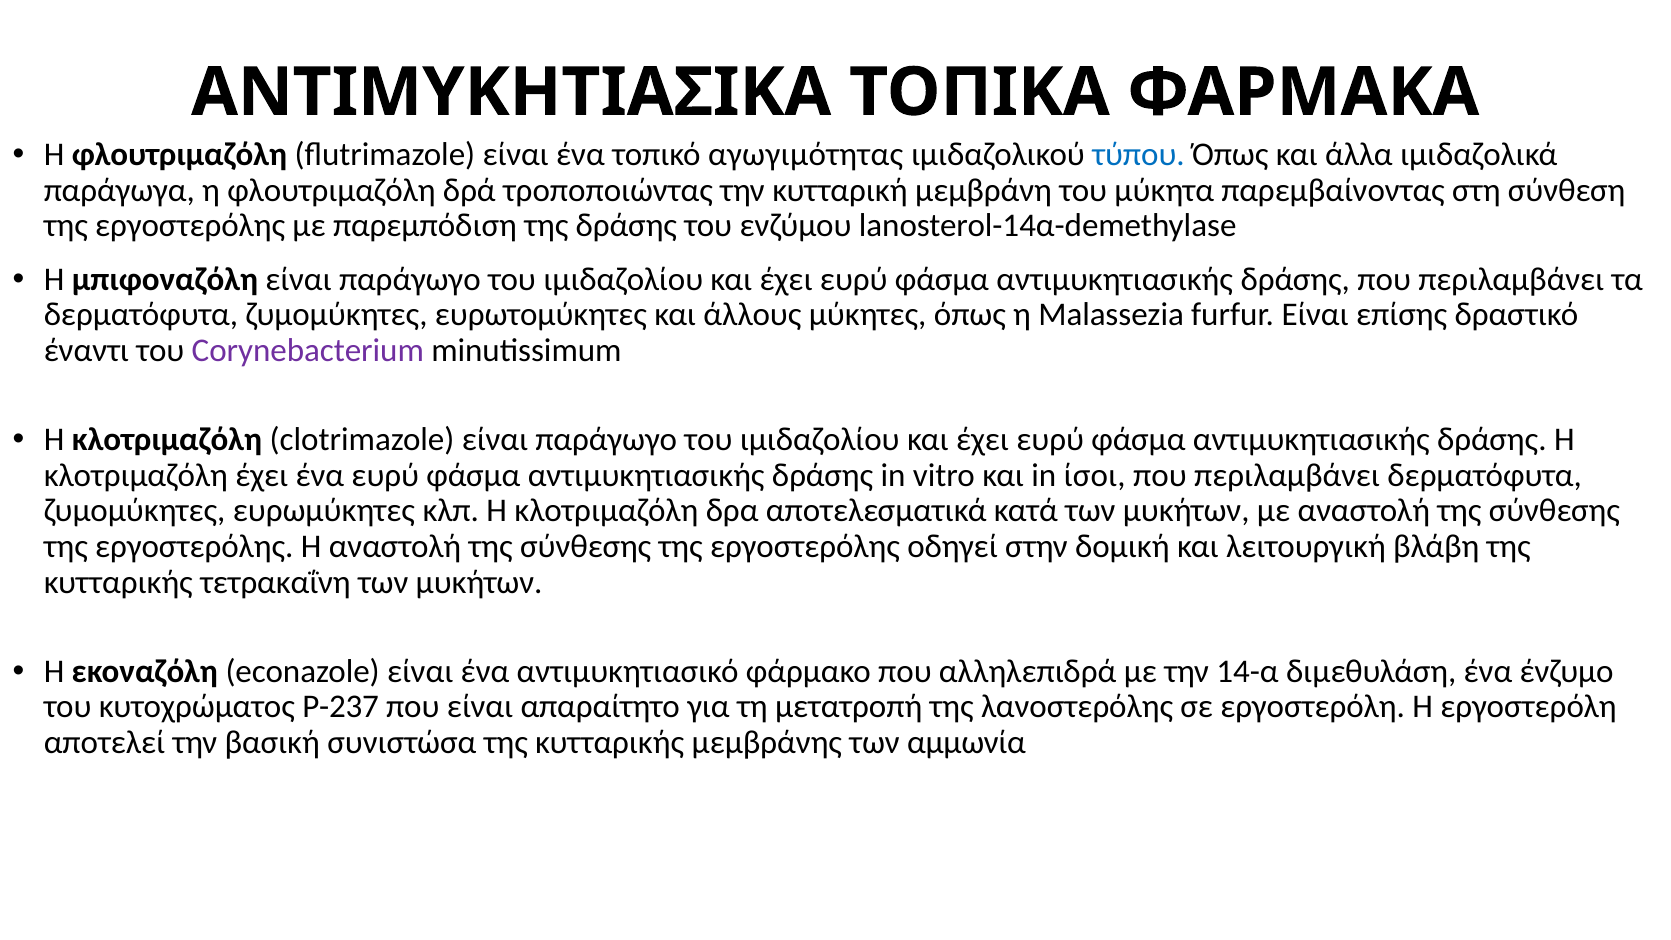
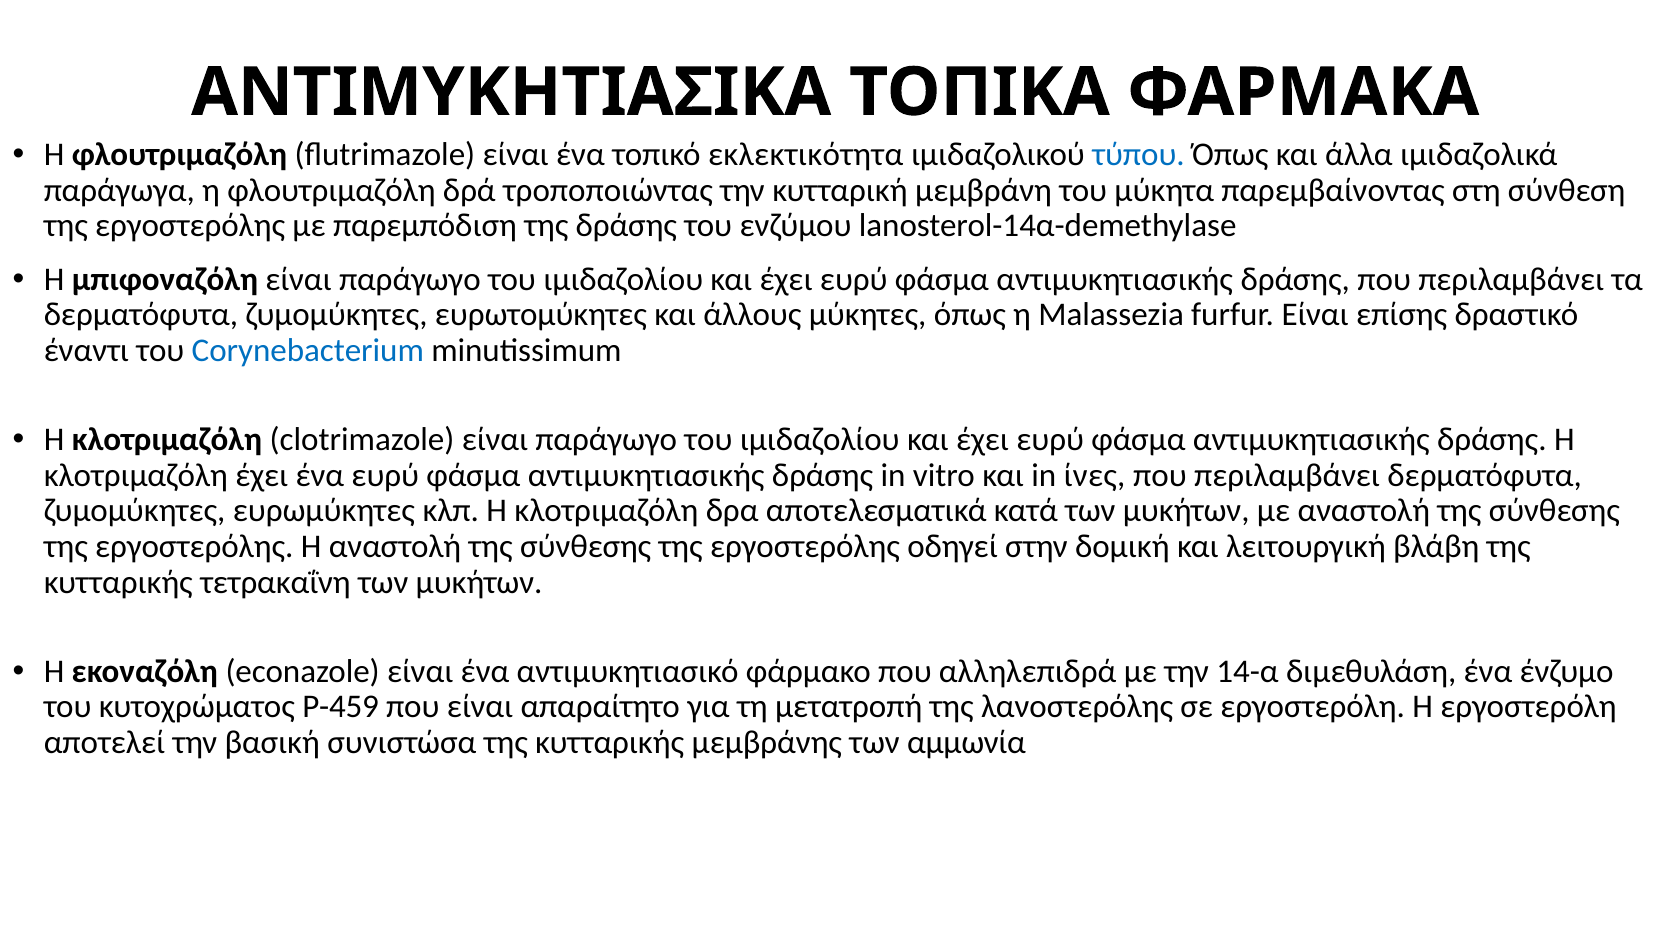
αγωγιμότητας: αγωγιμότητας -> εκλεκτικότητα
Corynebacterium colour: purple -> blue
ίσοι: ίσοι -> ίνες
P-237: P-237 -> P-459
